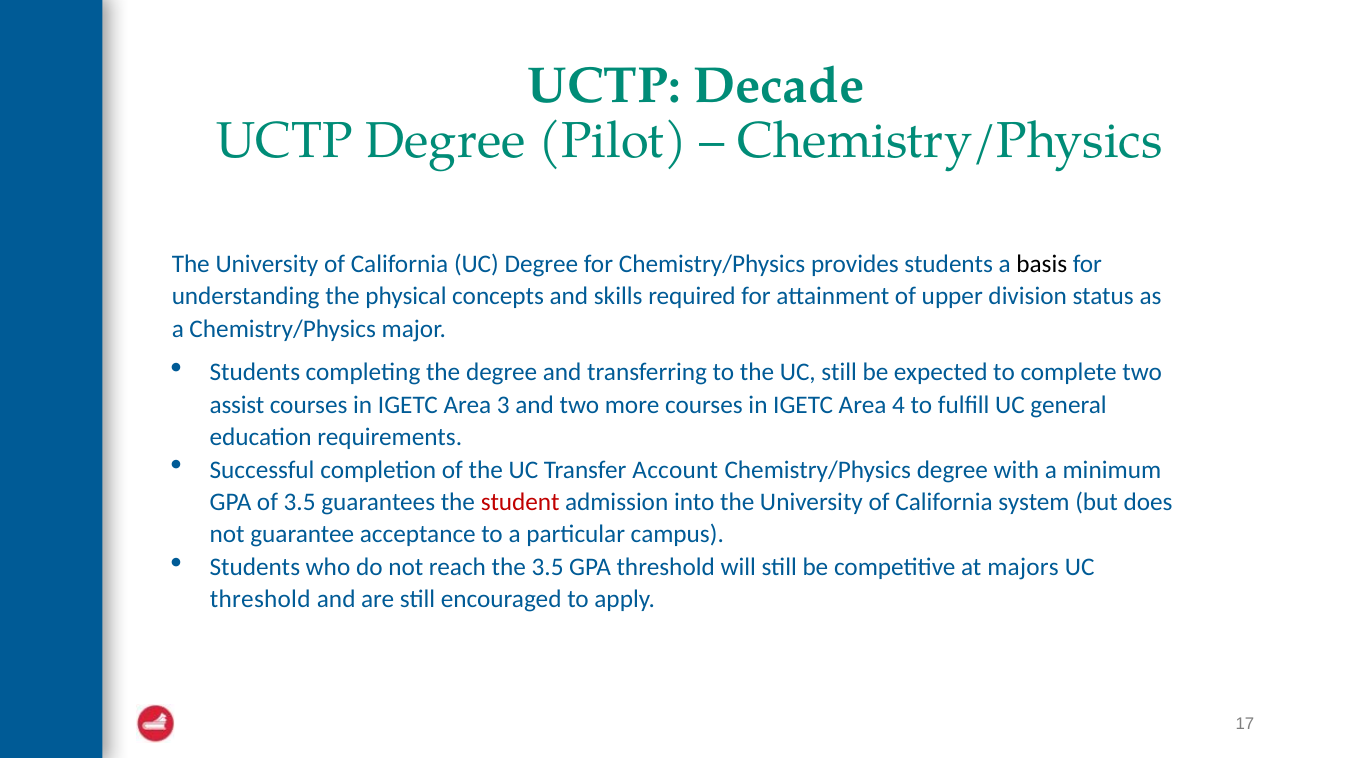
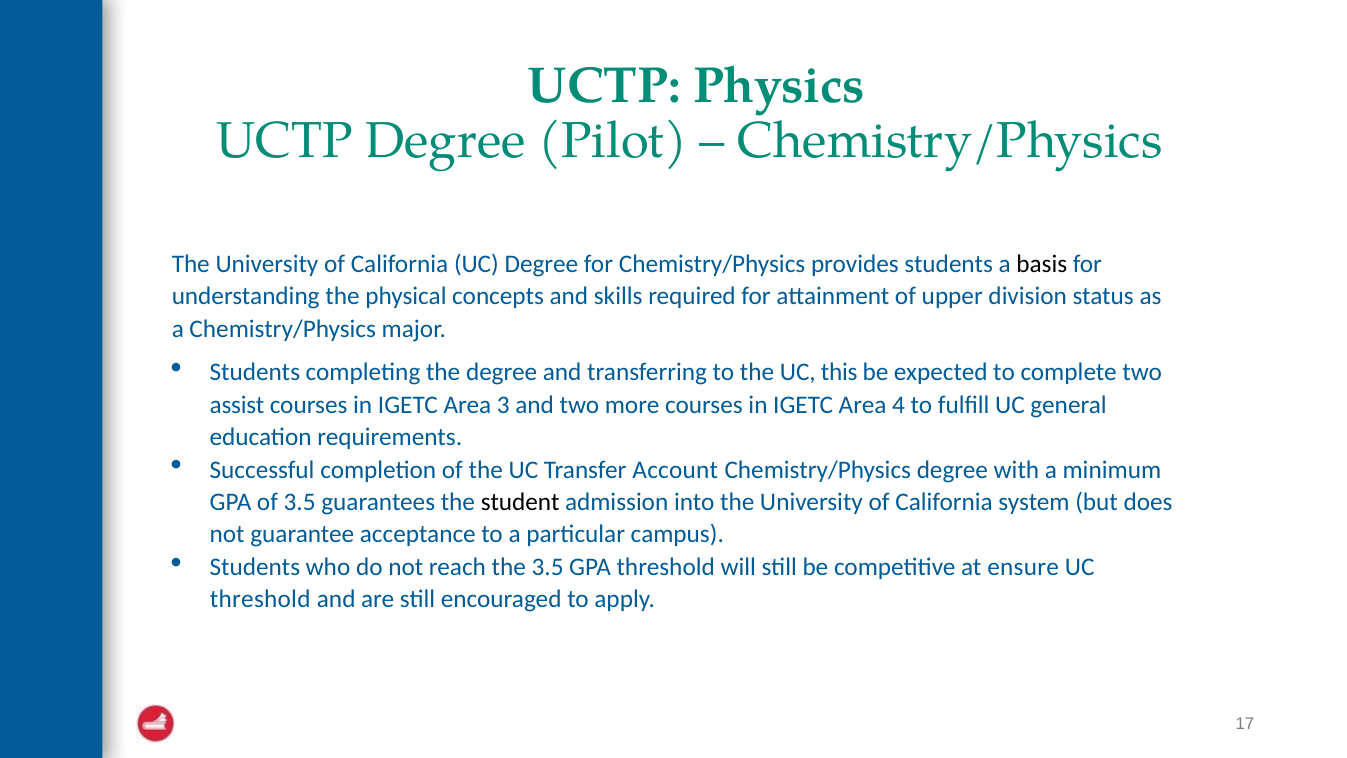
Decade: Decade -> Physics
UC still: still -> this
student colour: red -> black
majors: majors -> ensure
